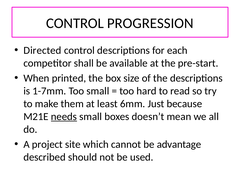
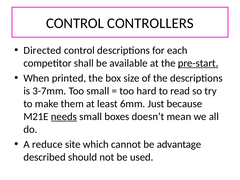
PROGRESSION: PROGRESSION -> CONTROLLERS
pre-start underline: none -> present
1-7mm: 1-7mm -> 3-7mm
project: project -> reduce
